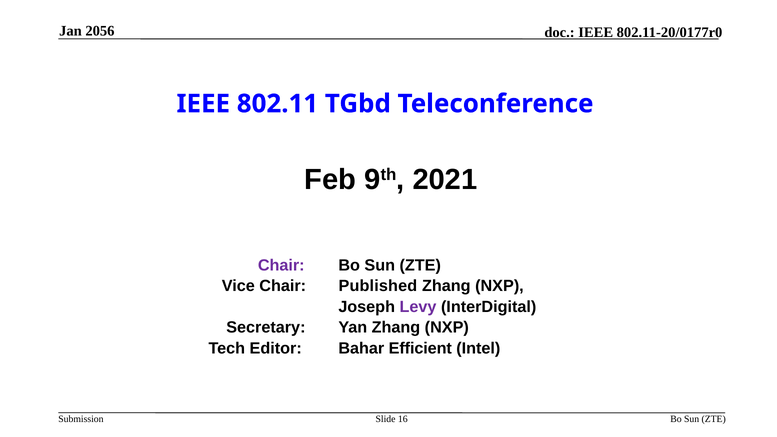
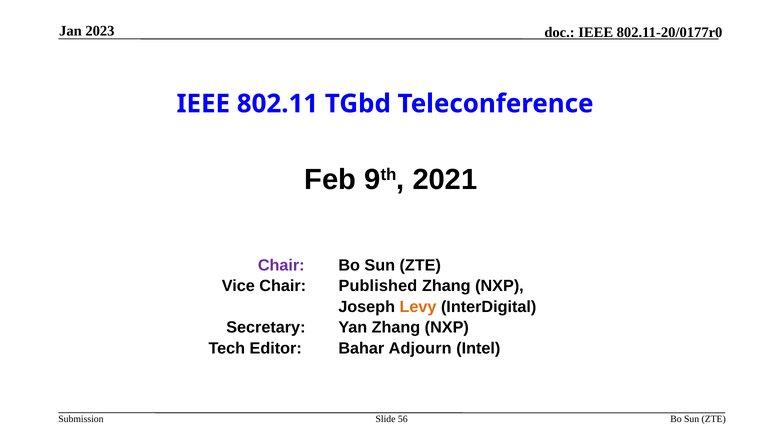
2056: 2056 -> 2023
Levy colour: purple -> orange
Efficient: Efficient -> Adjourn
16: 16 -> 56
